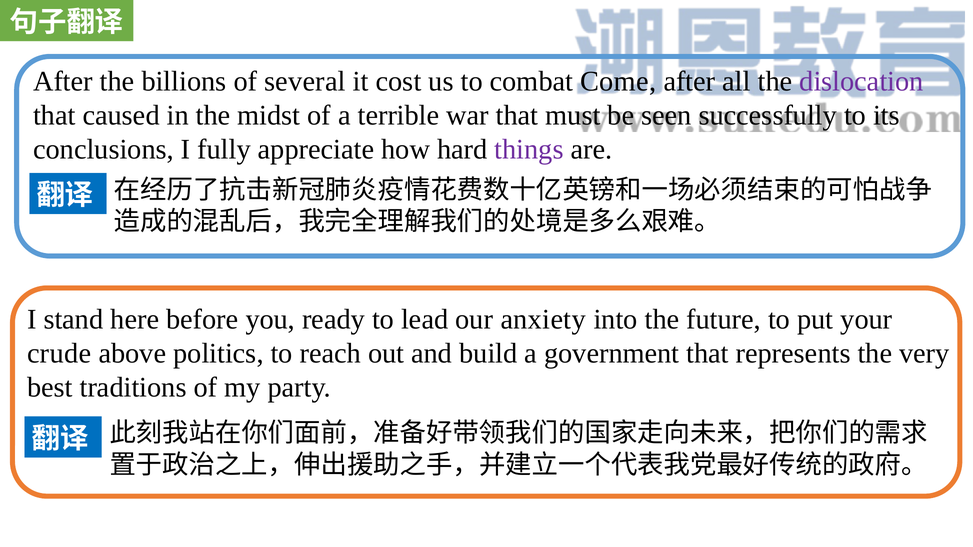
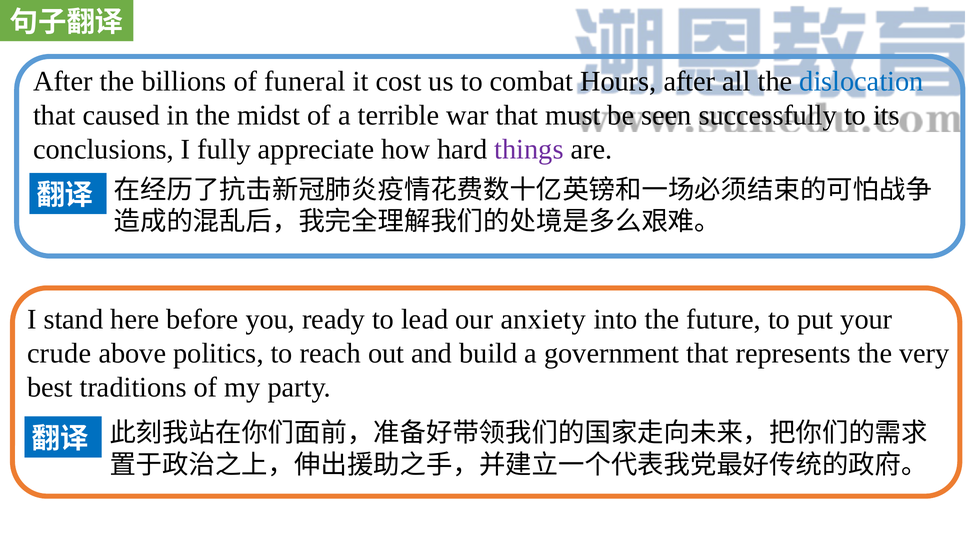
several: several -> funeral
Come: Come -> Hours
dislocation colour: purple -> blue
